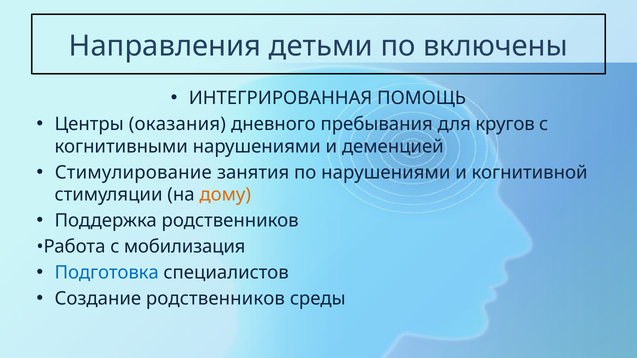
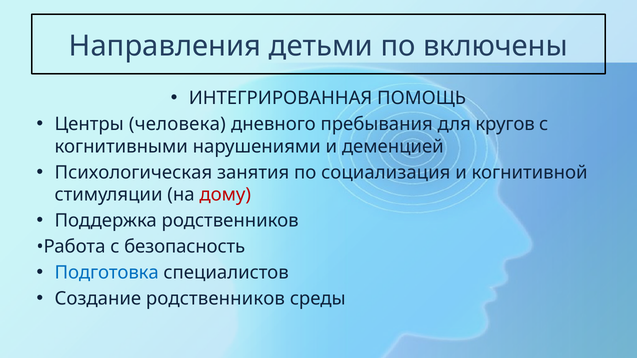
оказания: оказания -> человека
Стимулирование: Стимулирование -> Психологическая
по нарушениями: нарушениями -> социализация
дому colour: orange -> red
мобилизация: мобилизация -> безопасность
